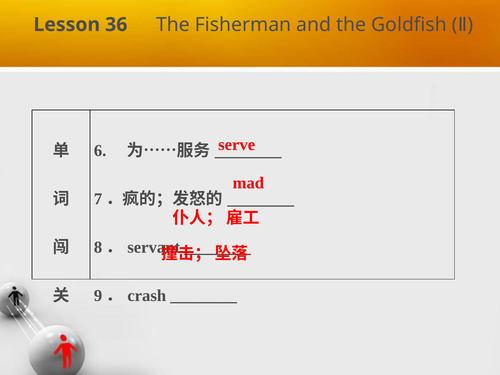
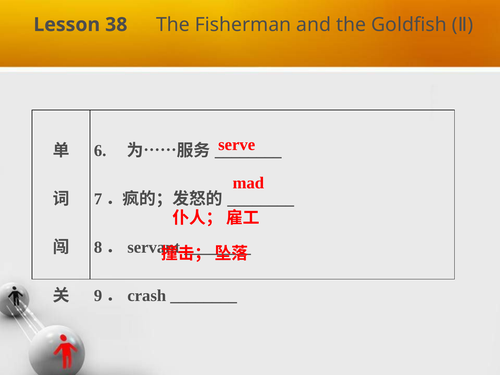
36: 36 -> 38
